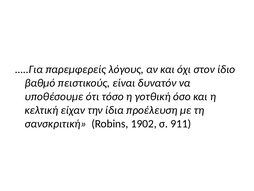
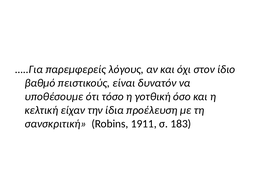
1902: 1902 -> 1911
911: 911 -> 183
